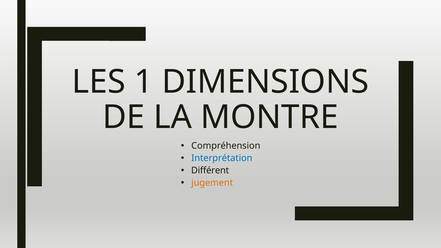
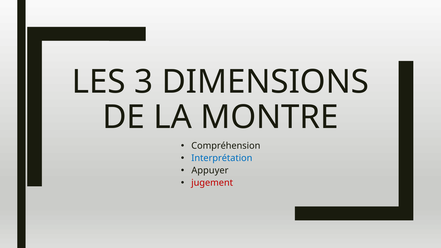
1: 1 -> 3
Différent: Différent -> Appuyer
jugement colour: orange -> red
